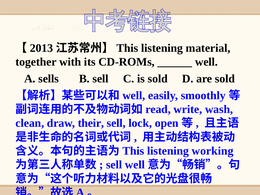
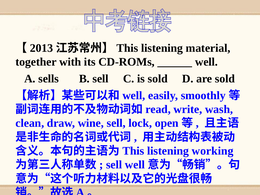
their: their -> wine
